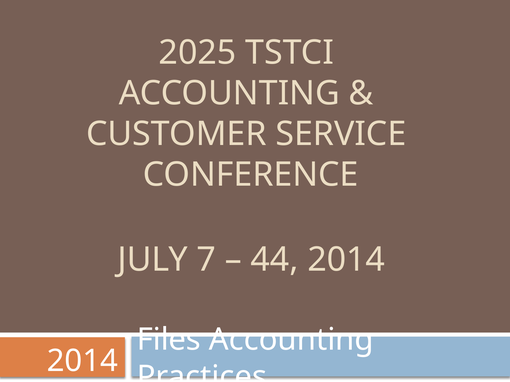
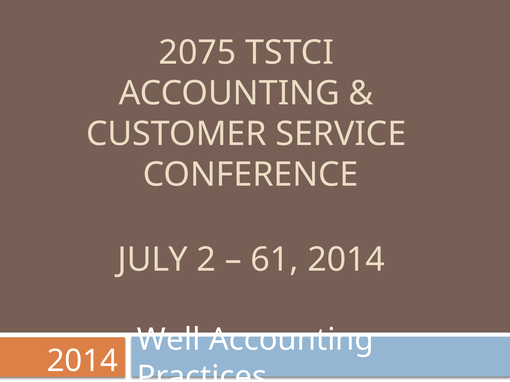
2025: 2025 -> 2075
7: 7 -> 2
44: 44 -> 61
Files: Files -> Well
